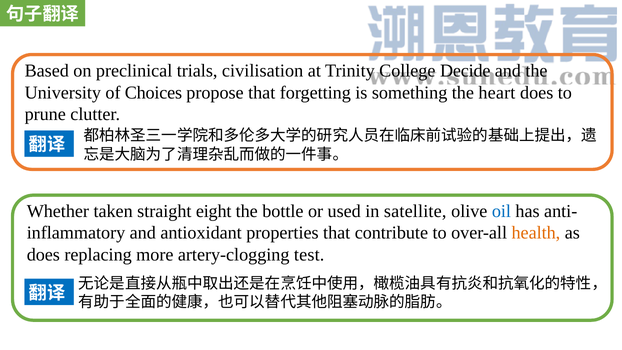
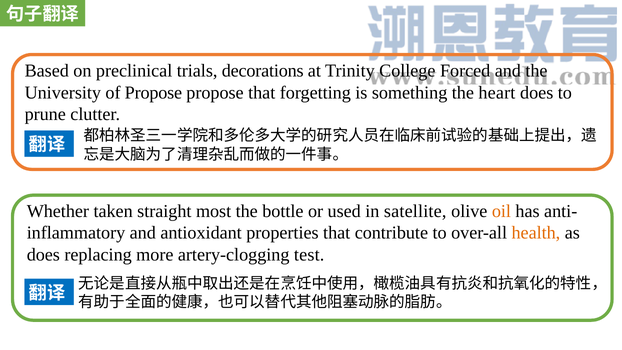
civilisation: civilisation -> decorations
Decide: Decide -> Forced
of Choices: Choices -> Propose
eight: eight -> most
oil colour: blue -> orange
